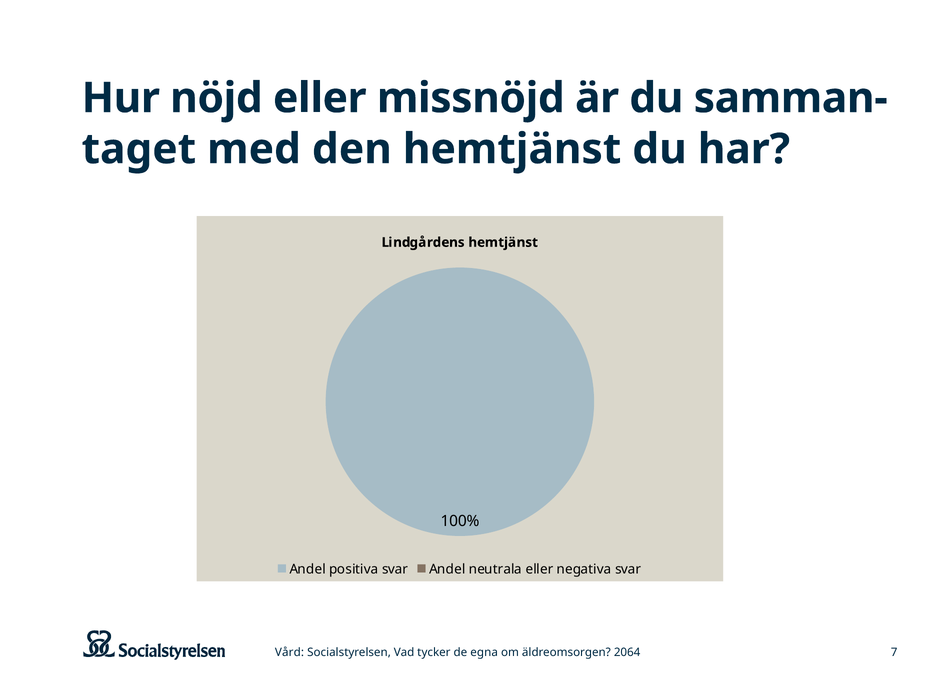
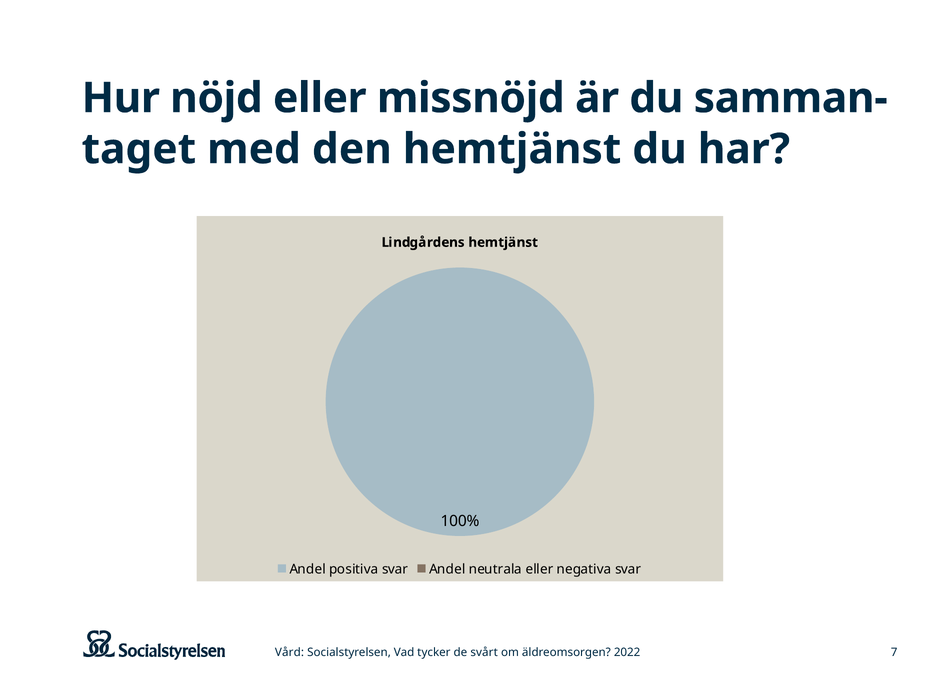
egna: egna -> svårt
2064: 2064 -> 2022
